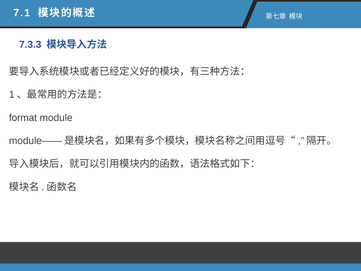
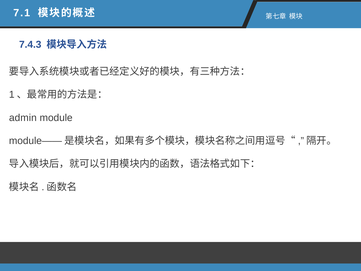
7.3.3: 7.3.3 -> 7.4.3
format: format -> admin
